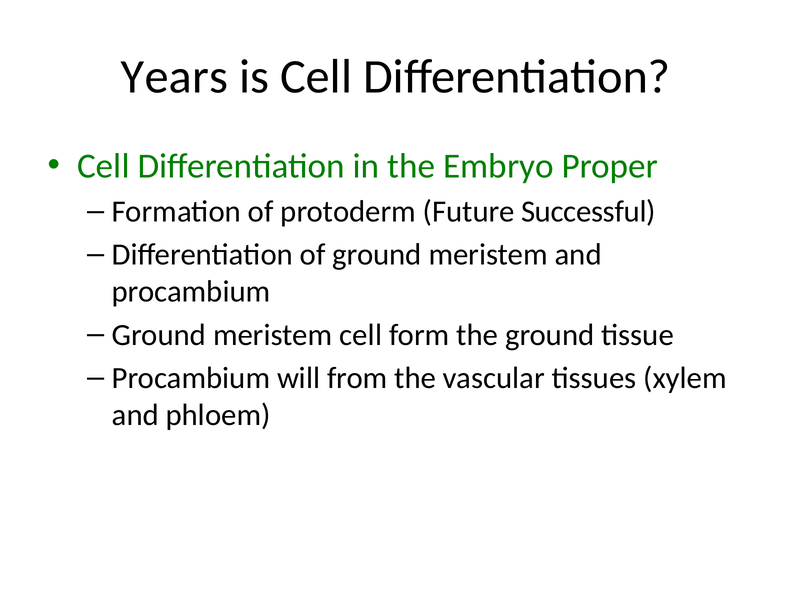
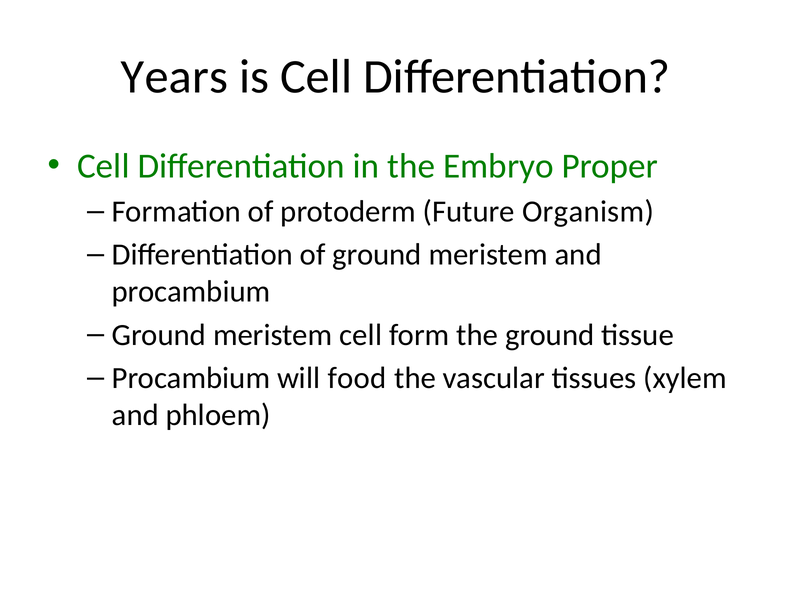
Successful: Successful -> Organism
from: from -> food
